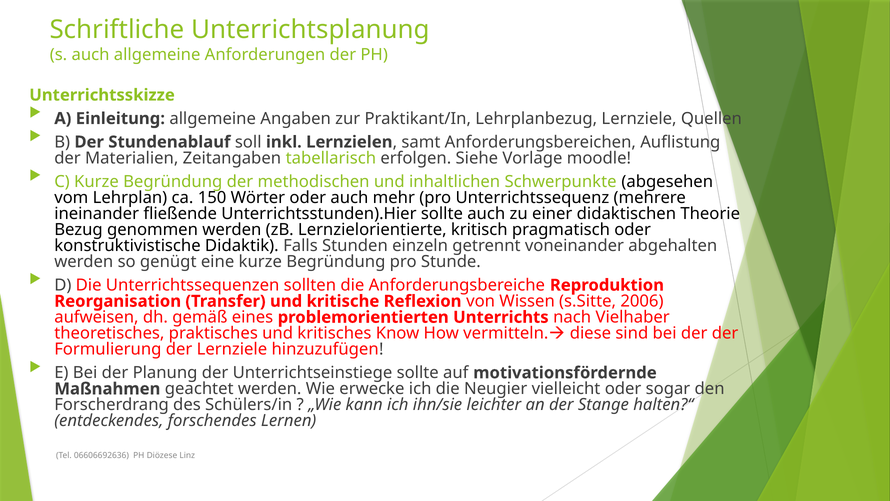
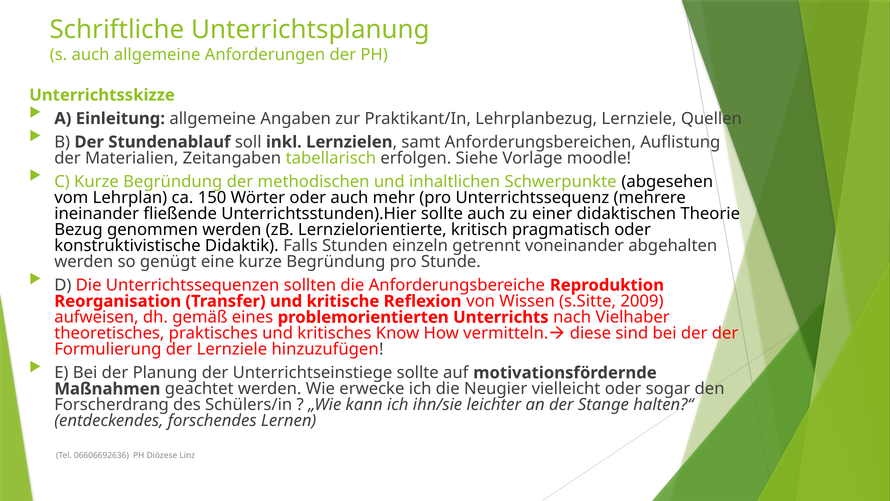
2006: 2006 -> 2009
